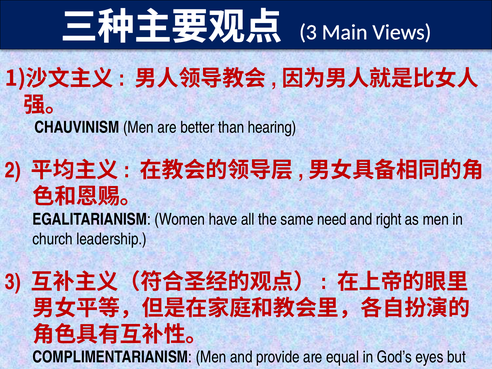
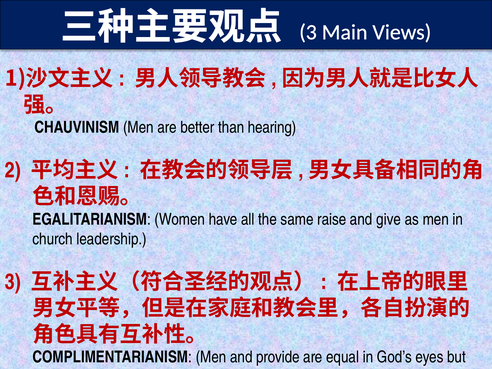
need: need -> raise
right: right -> give
